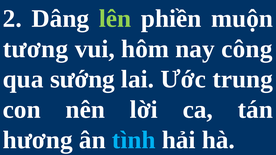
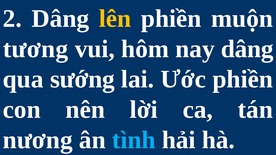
lên colour: light green -> yellow
nay công: công -> dâng
Ước trung: trung -> phiền
hương: hương -> nương
